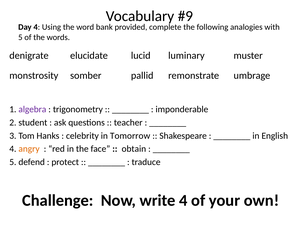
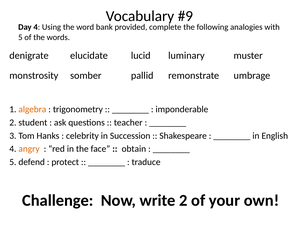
algebra colour: purple -> orange
Tomorrow: Tomorrow -> Succession
write 4: 4 -> 2
